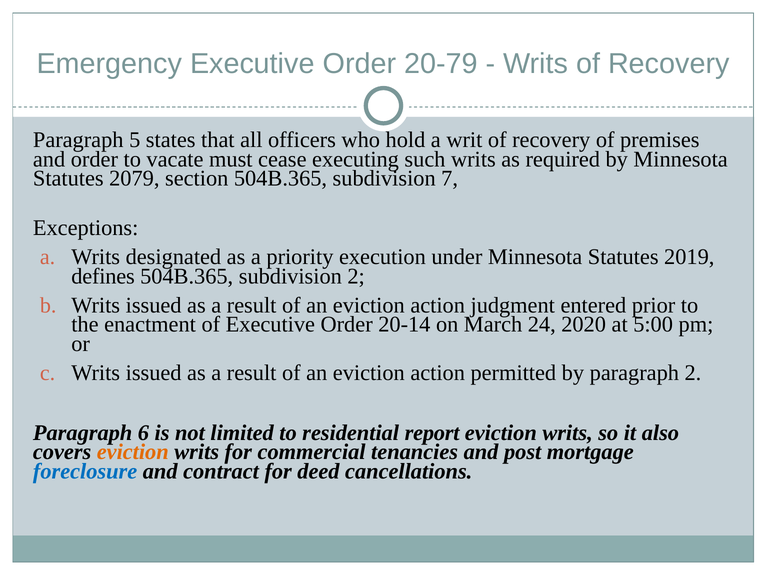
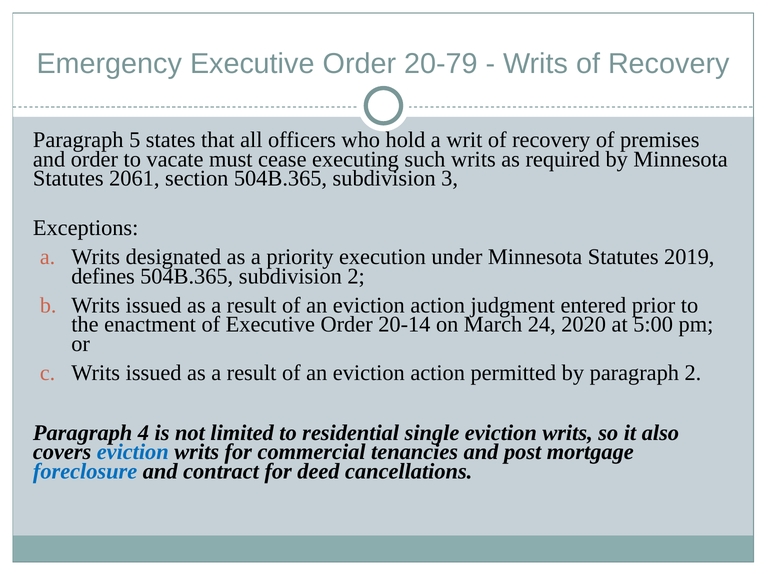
2079: 2079 -> 2061
7: 7 -> 3
6: 6 -> 4
report: report -> single
eviction at (133, 452) colour: orange -> blue
